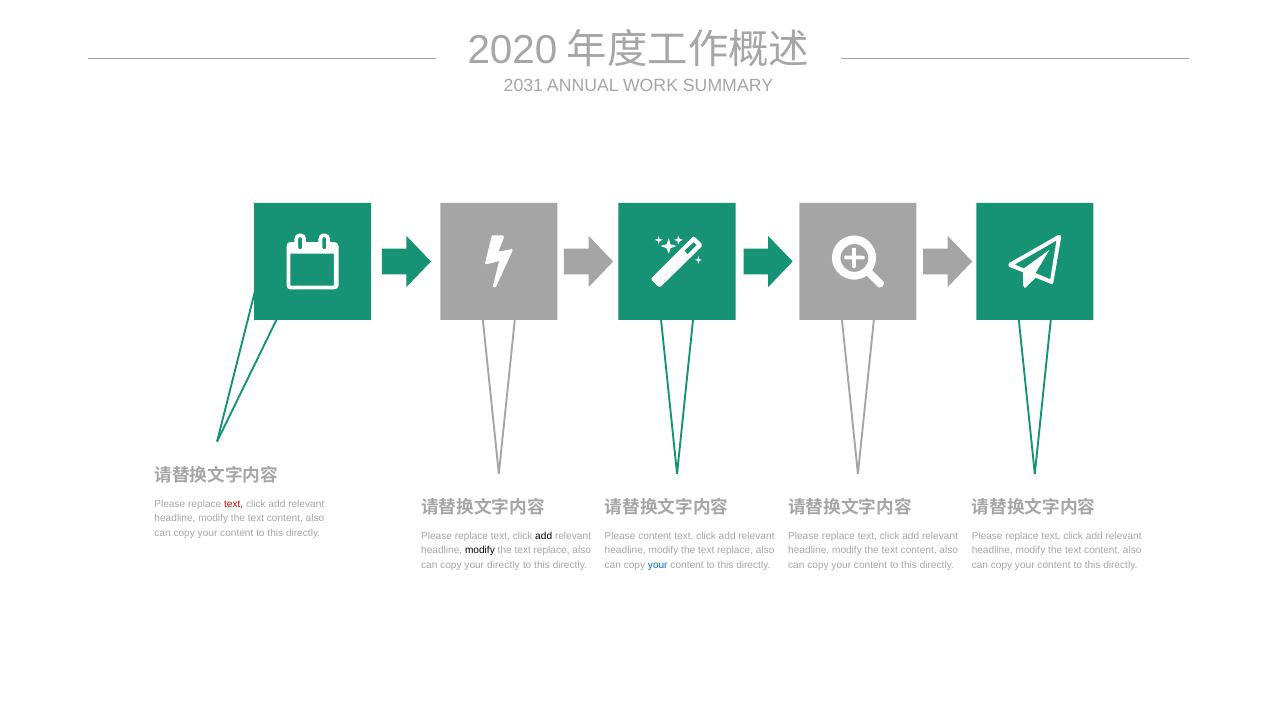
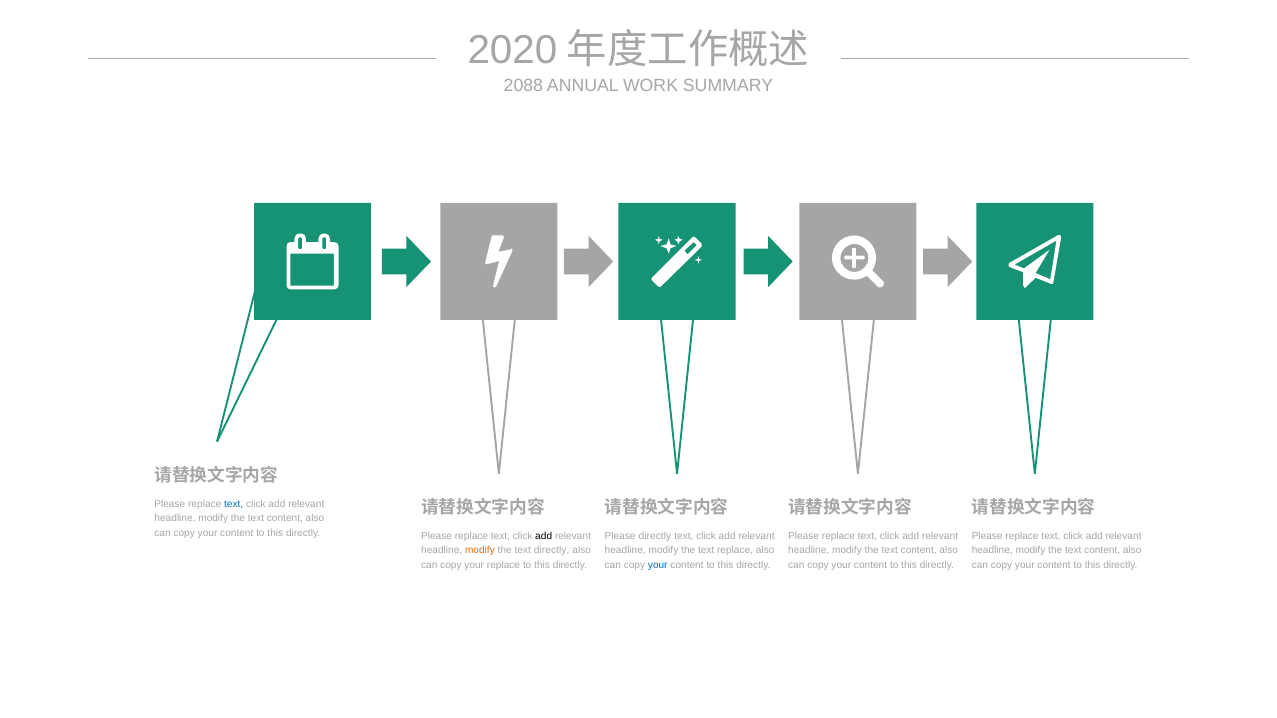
2031: 2031 -> 2088
text at (234, 504) colour: red -> blue
Please content: content -> directly
modify at (480, 551) colour: black -> orange
replace at (552, 551): replace -> directly
your directly: directly -> replace
